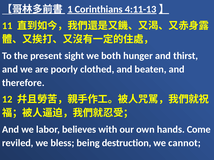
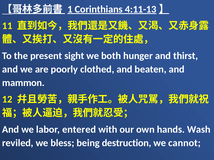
therefore: therefore -> mammon
believes: believes -> entered
Come: Come -> Wash
